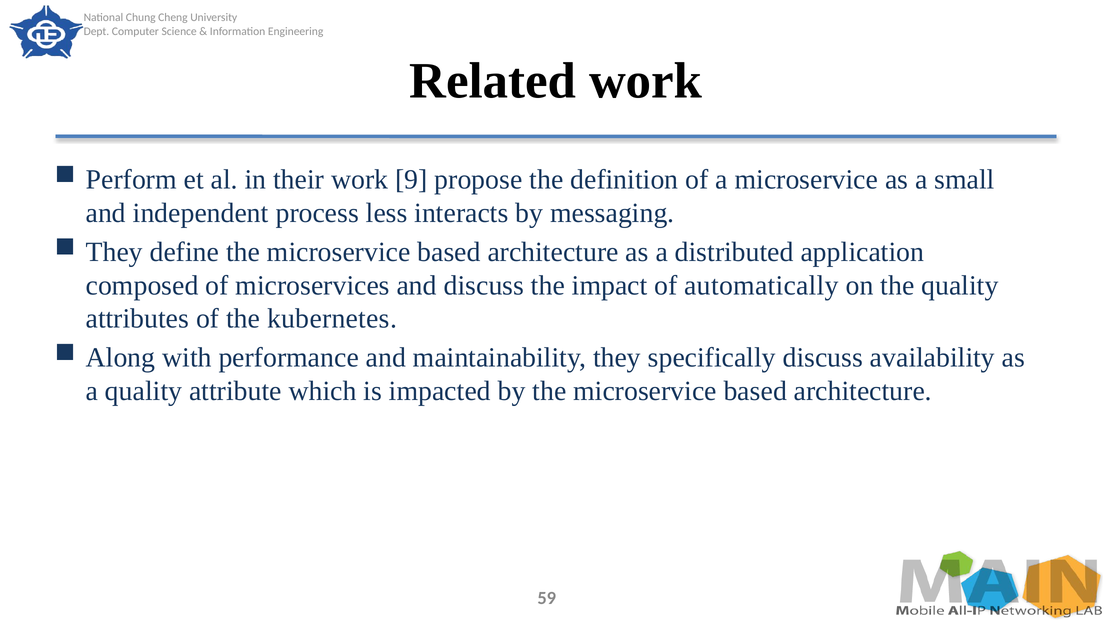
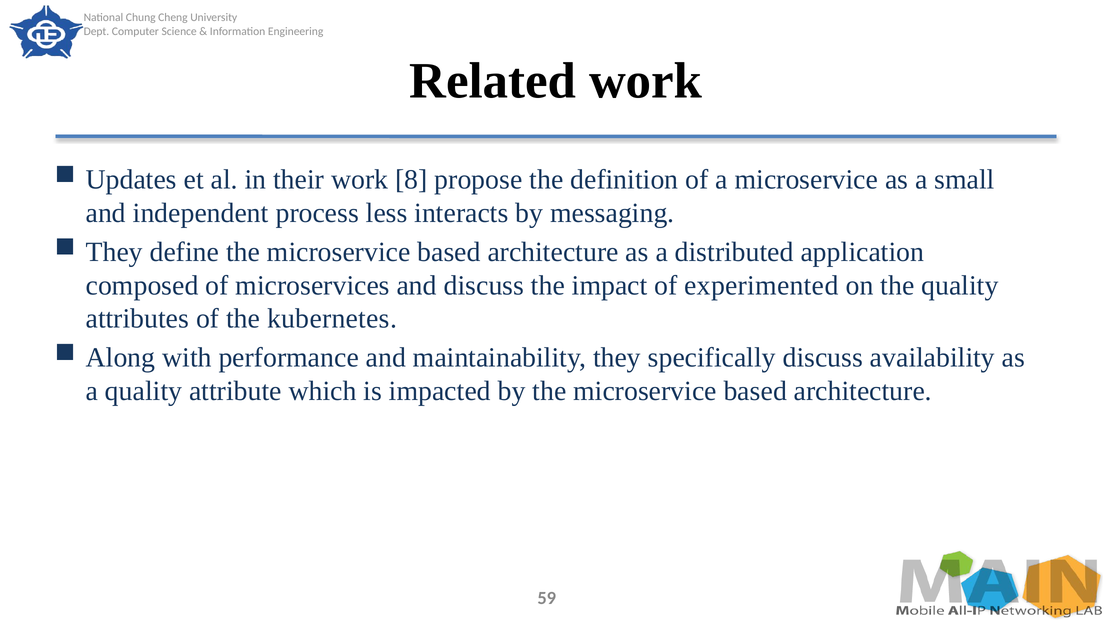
Perform: Perform -> Updates
9: 9 -> 8
automatically: automatically -> experimented
